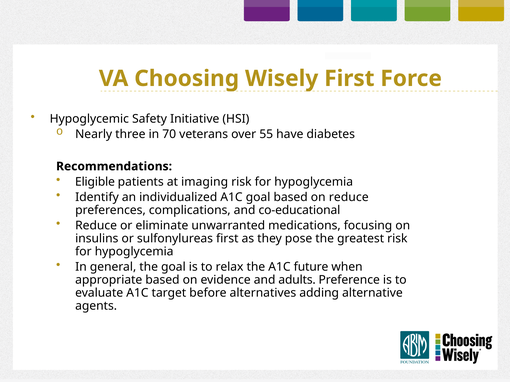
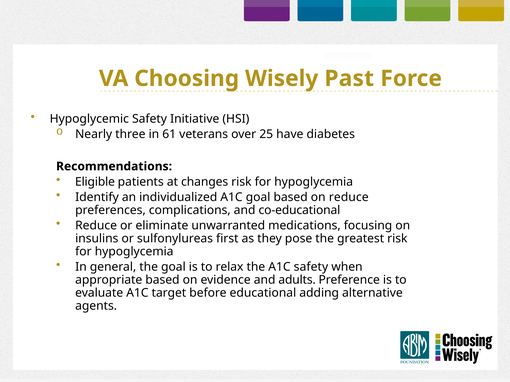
Wisely First: First -> Past
70: 70 -> 61
55: 55 -> 25
imaging: imaging -> changes
A1C future: future -> safety
alternatives: alternatives -> educational
